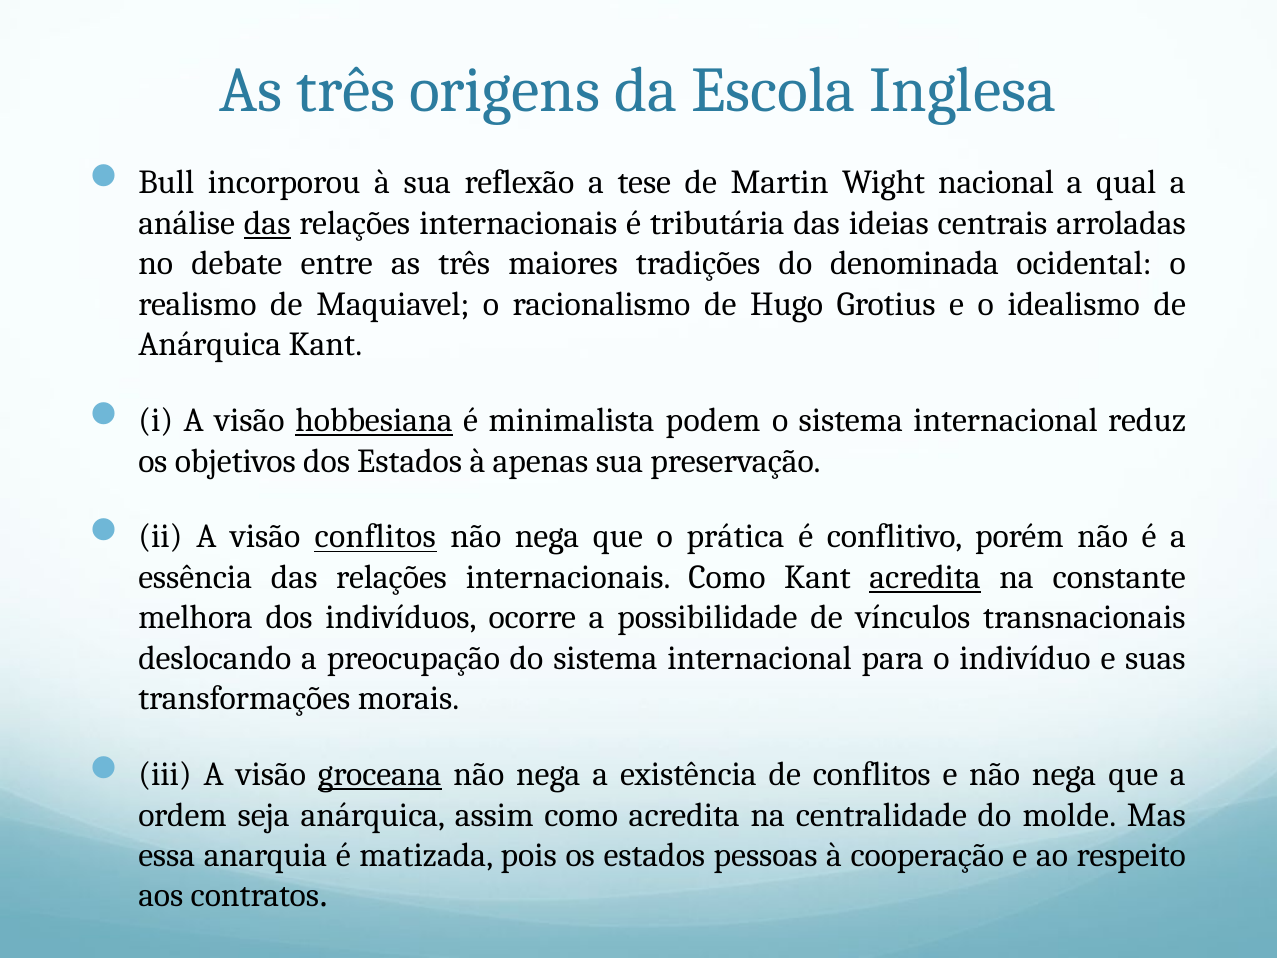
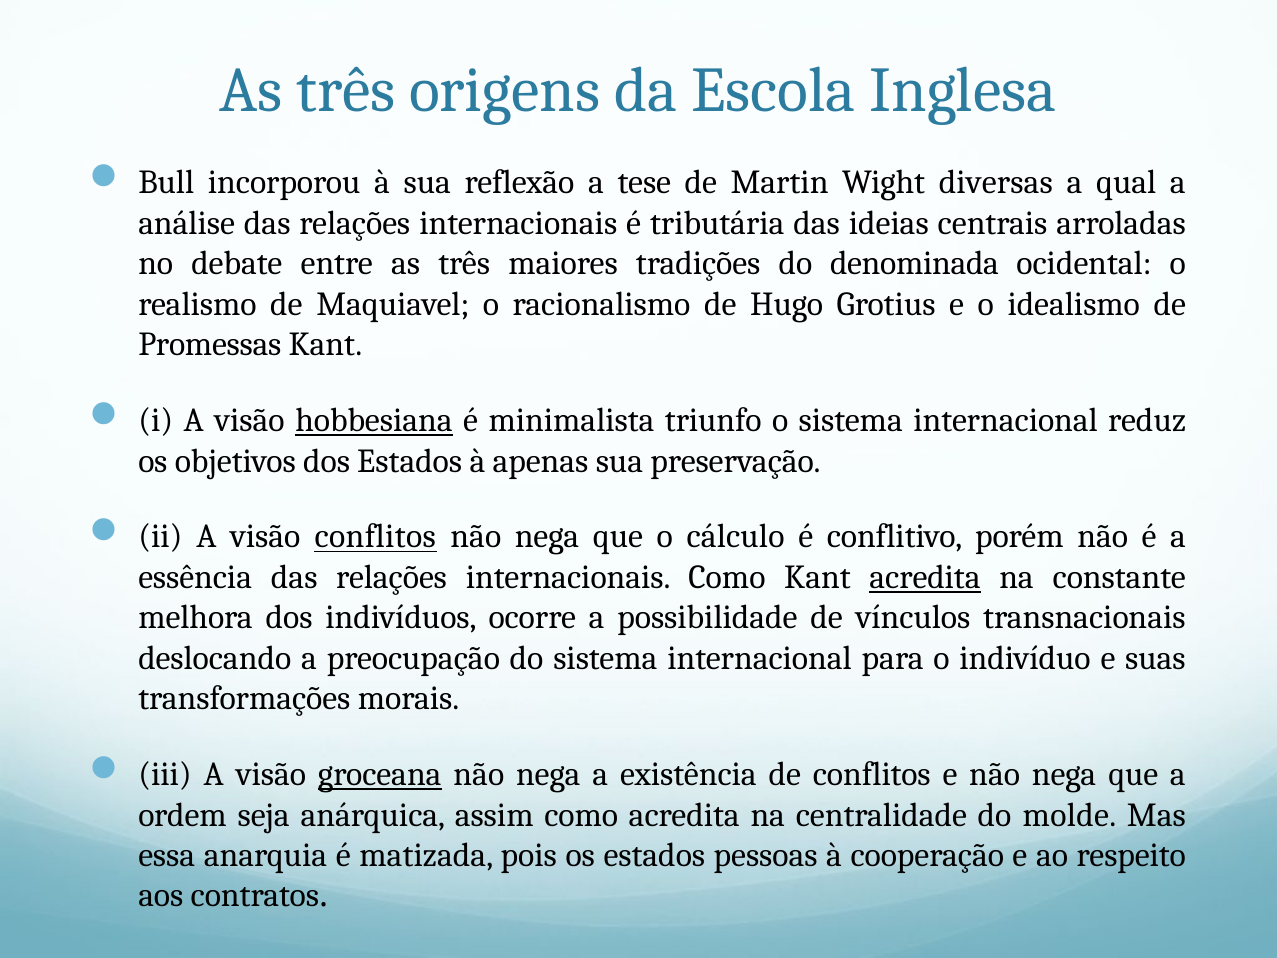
nacional: nacional -> diversas
das at (267, 223) underline: present -> none
Anárquica at (210, 344): Anárquica -> Promessas
podem: podem -> triunfo
prática: prática -> cálculo
